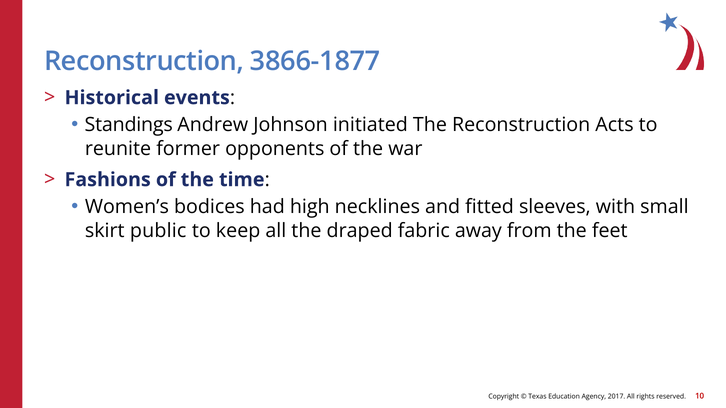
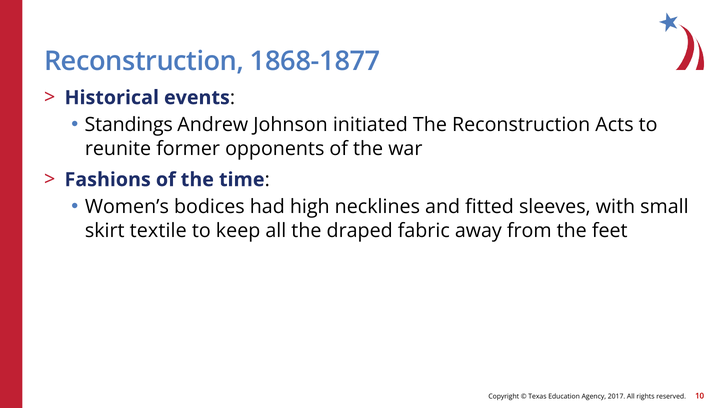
3866-1877: 3866-1877 -> 1868-1877
public: public -> textile
